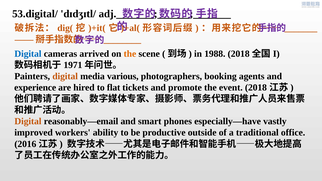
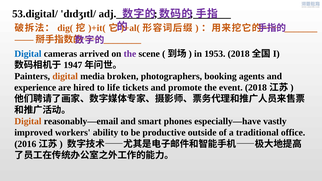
the at (130, 54) colour: orange -> purple
1988: 1988 -> 1953
1971: 1971 -> 1947
various: various -> broken
flat: flat -> life
